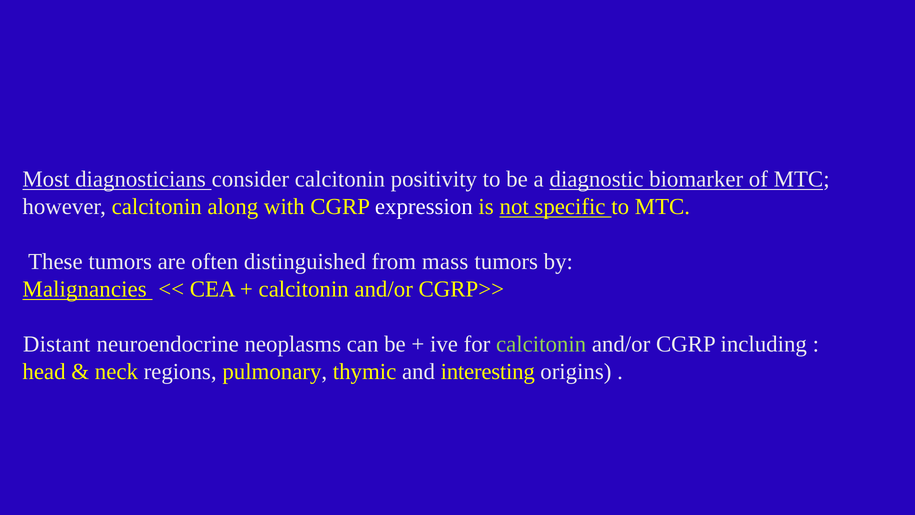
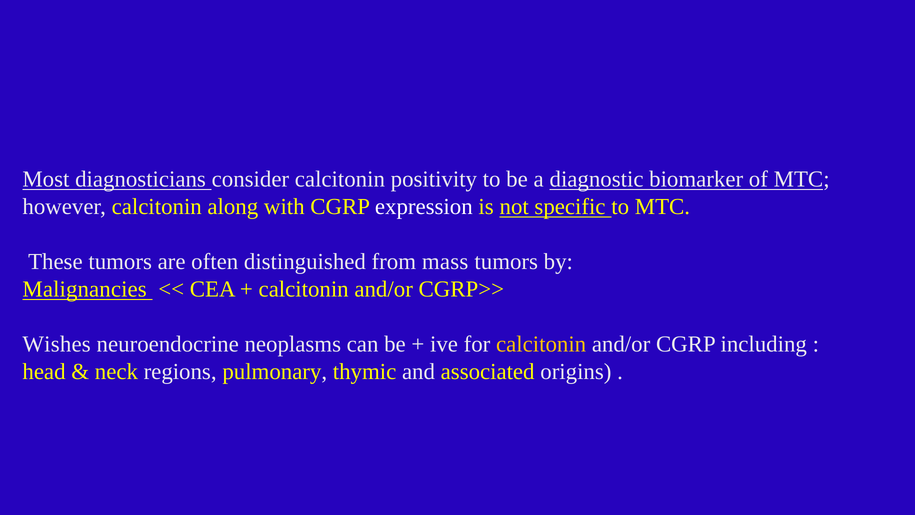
Distant: Distant -> Wishes
calcitonin at (541, 344) colour: light green -> yellow
interesting: interesting -> associated
